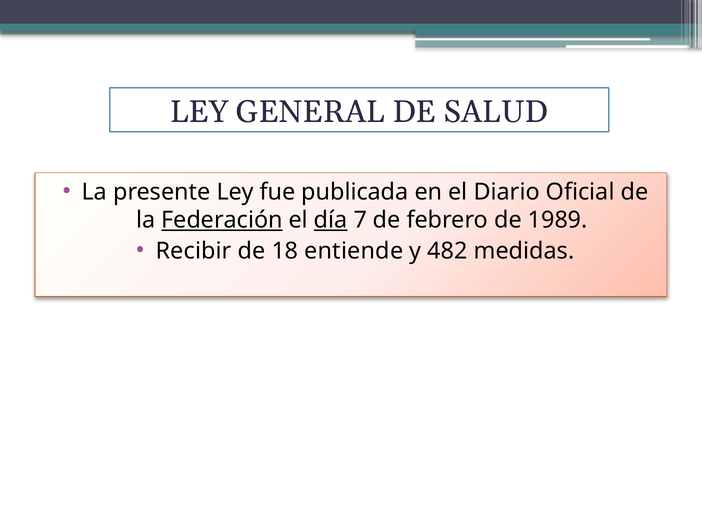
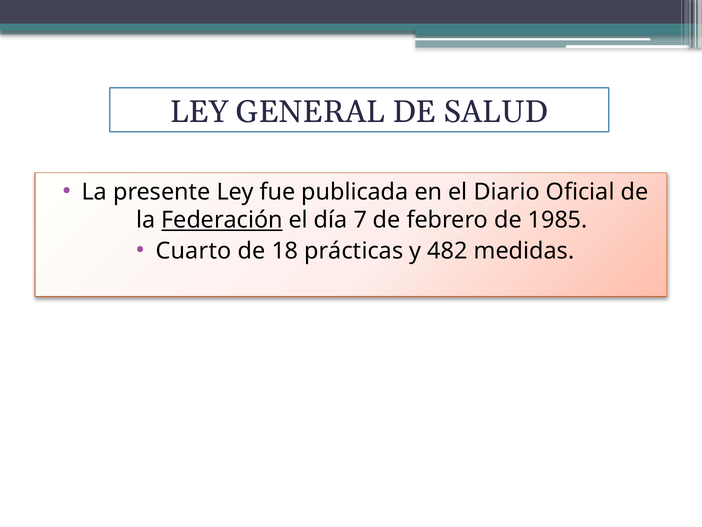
día underline: present -> none
1989: 1989 -> 1985
Recibir: Recibir -> Cuarto
entiende: entiende -> prácticas
